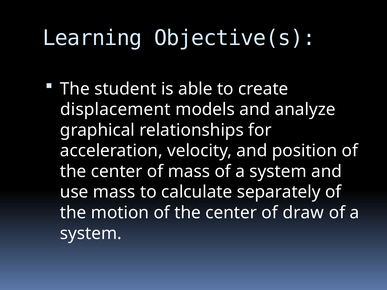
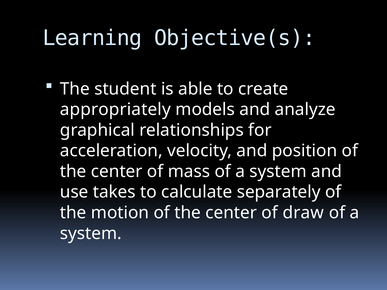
displacement: displacement -> appropriately
use mass: mass -> takes
